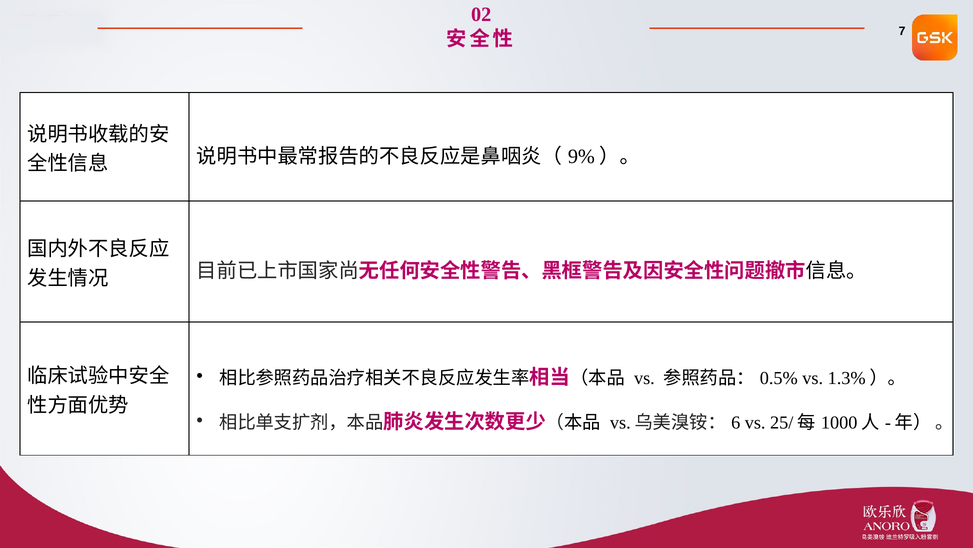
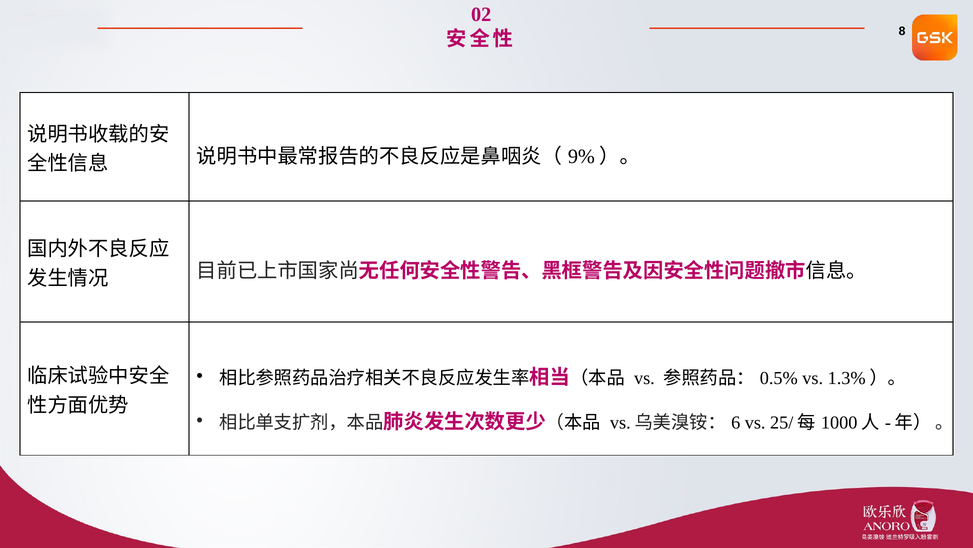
7: 7 -> 8
